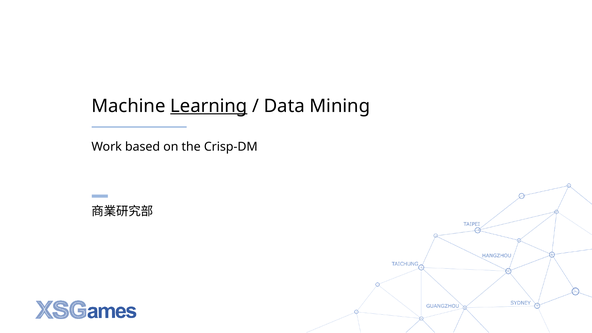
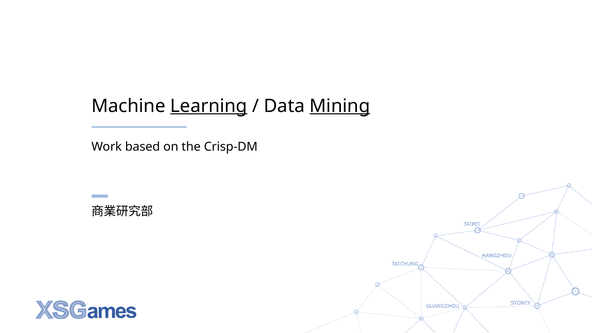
Mining underline: none -> present
